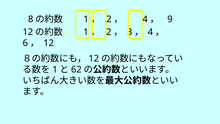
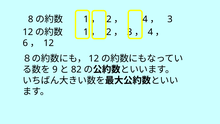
9 at (170, 19): 9 -> 3
1 at (55, 69): 1 -> 9
62: 62 -> 82
